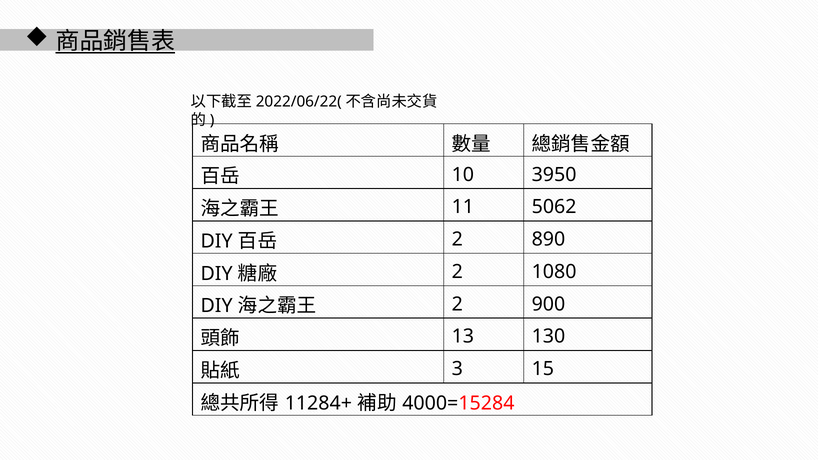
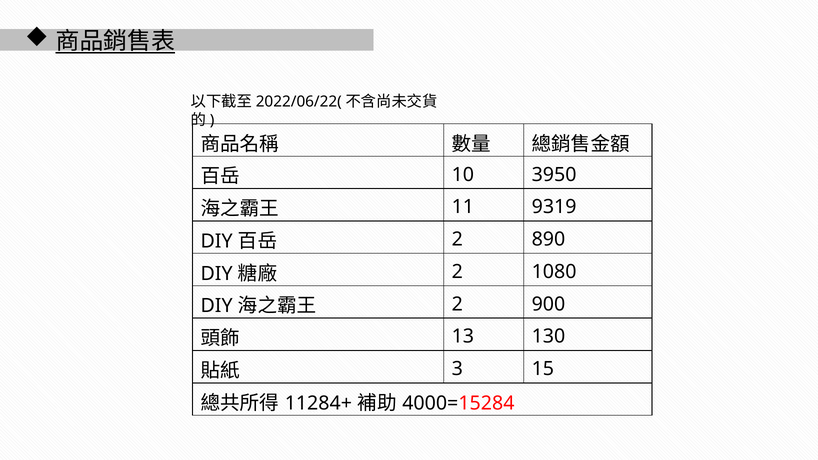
5062: 5062 -> 9319
